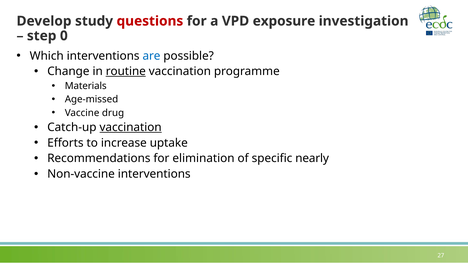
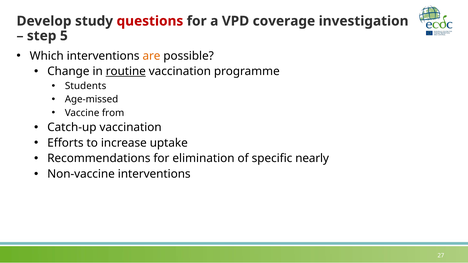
exposure: exposure -> coverage
0: 0 -> 5
are colour: blue -> orange
Materials: Materials -> Students
drug: drug -> from
vaccination at (131, 127) underline: present -> none
